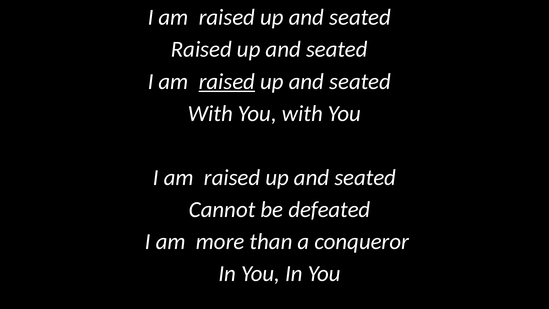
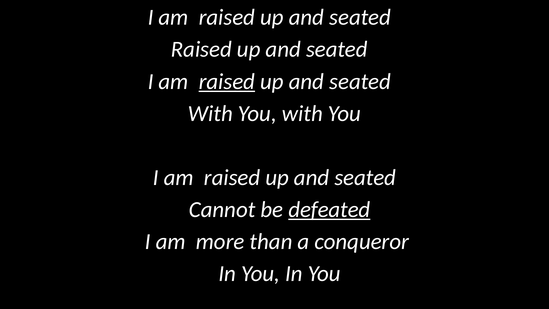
defeated underline: none -> present
